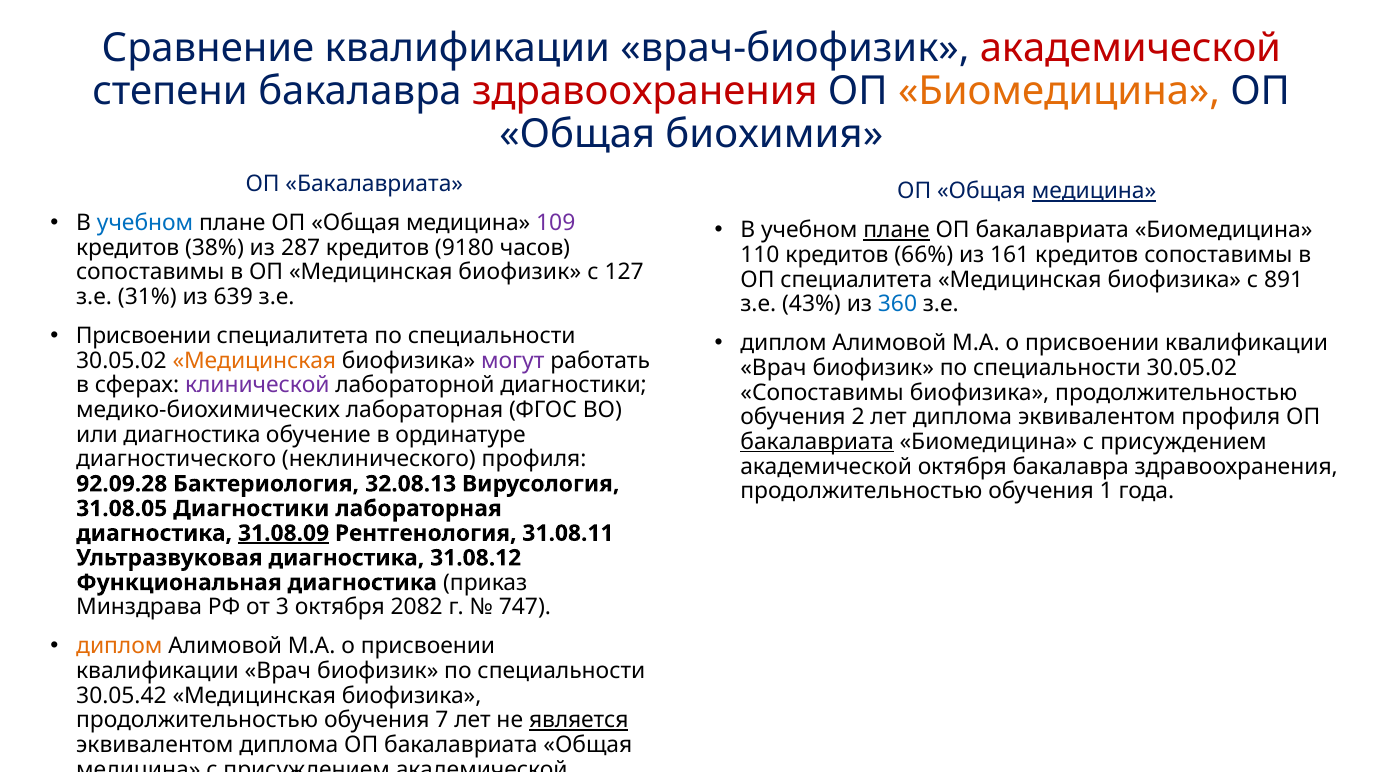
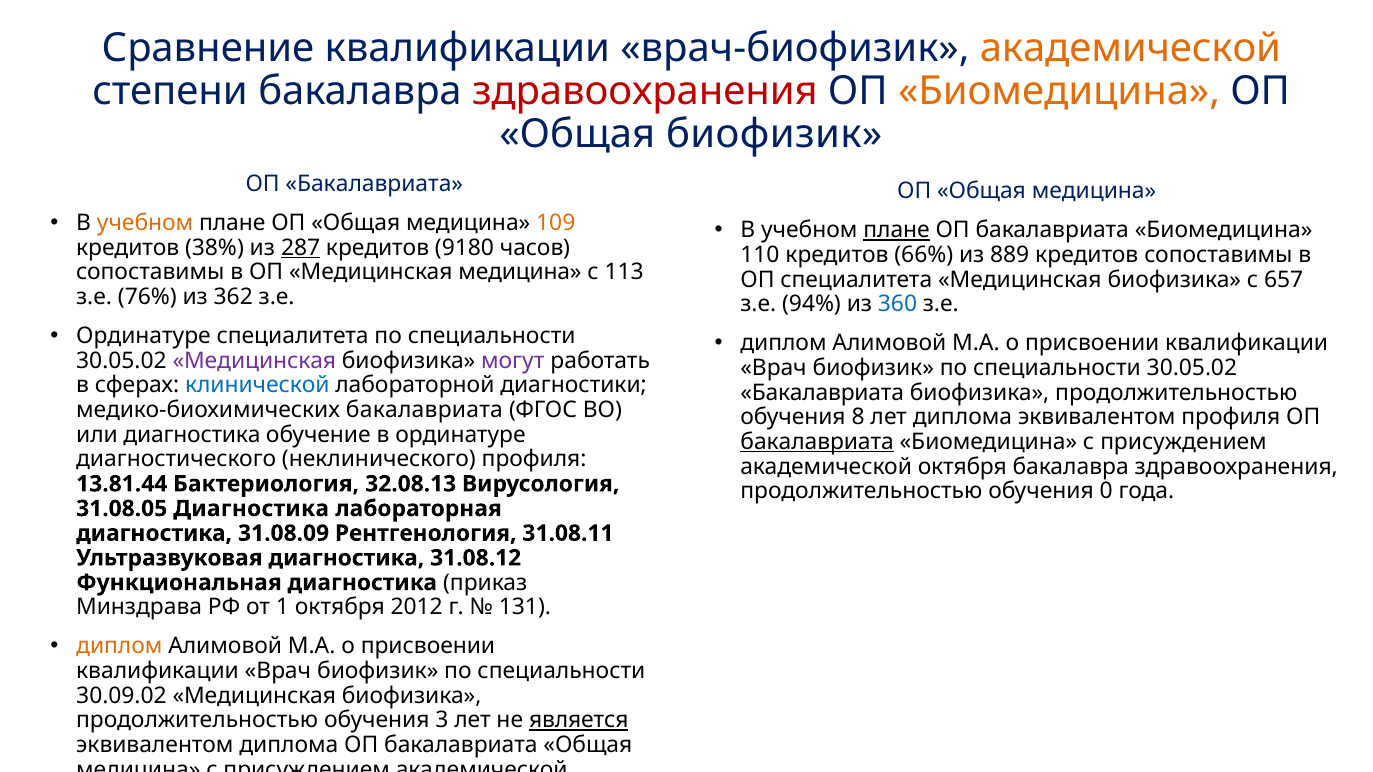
академической at (1130, 48) colour: red -> orange
Общая биохимия: биохимия -> биофизик
медицина at (1094, 191) underline: present -> none
учебном at (145, 223) colour: blue -> orange
109 colour: purple -> orange
287 underline: none -> present
161: 161 -> 889
Медицинская биофизик: биофизик -> медицина
127: 127 -> 113
891: 891 -> 657
31%: 31% -> 76%
639: 639 -> 362
43%: 43% -> 94%
Присвоении at (144, 336): Присвоении -> Ординатуре
Медицинская at (254, 361) colour: orange -> purple
клинической colour: purple -> blue
Сопоставимы at (822, 393): Сопоставимы -> Бакалавриата
медико-биохимических лабораторная: лабораторная -> бакалавриата
2: 2 -> 8
92.09.28: 92.09.28 -> 13.81.44
1: 1 -> 0
31.08.05 Диагностики: Диагностики -> Диагностика
31.08.09 underline: present -> none
3: 3 -> 1
2082: 2082 -> 2012
747: 747 -> 131
30.05.42: 30.05.42 -> 30.09.02
7: 7 -> 3
